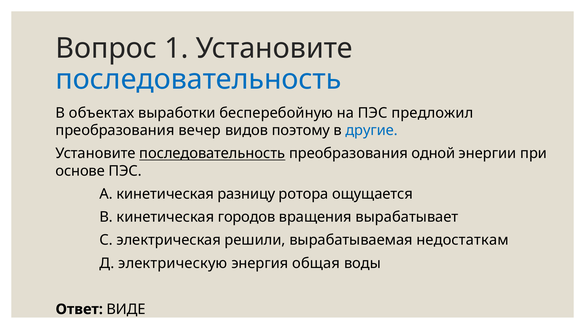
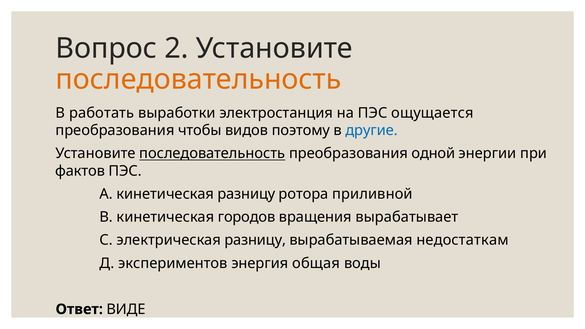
1: 1 -> 2
последовательность at (199, 79) colour: blue -> orange
объектах: объектах -> работать
бесперебойную: бесперебойную -> электростанция
предложил: предложил -> ощущается
вечер: вечер -> чтобы
основе: основе -> фактов
ощущается: ощущается -> приливной
электрическая решили: решили -> разницу
электрическую: электрическую -> экспериментов
